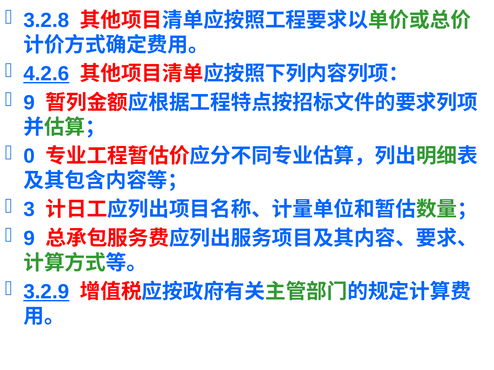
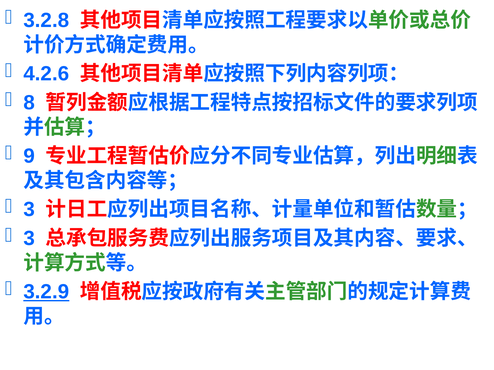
4.2.6 underline: present -> none
9 at (29, 103): 9 -> 8
0: 0 -> 9
9 at (29, 239): 9 -> 3
